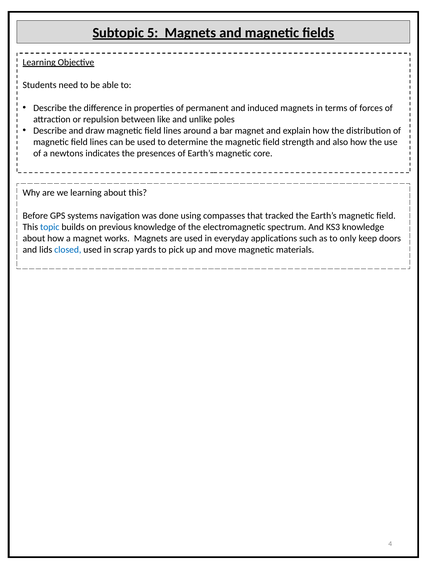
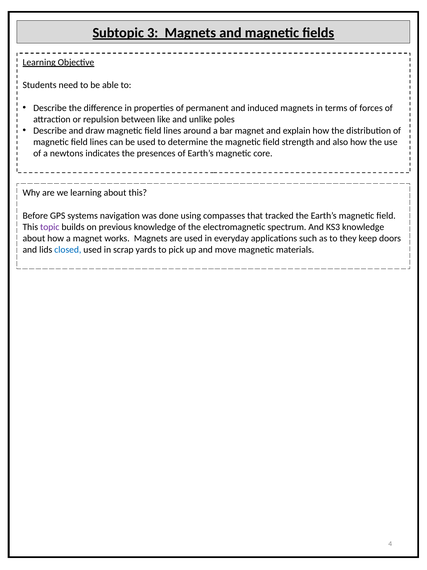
5: 5 -> 3
topic colour: blue -> purple
only: only -> they
